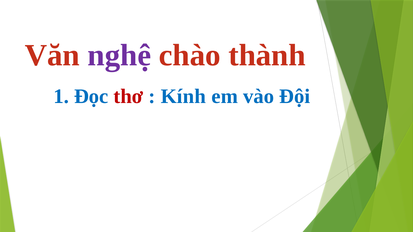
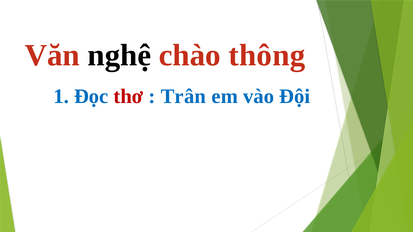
nghệ colour: purple -> black
thành: thành -> thông
Kính: Kính -> Trân
